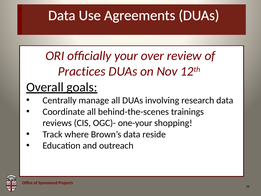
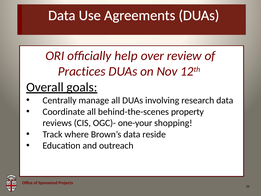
your: your -> help
trainings: trainings -> property
